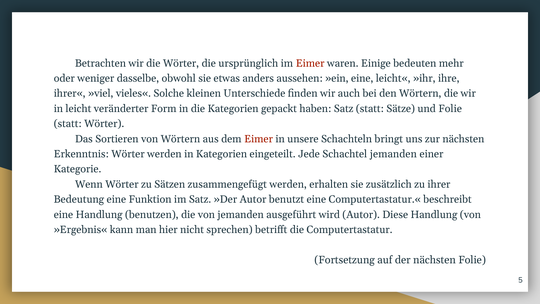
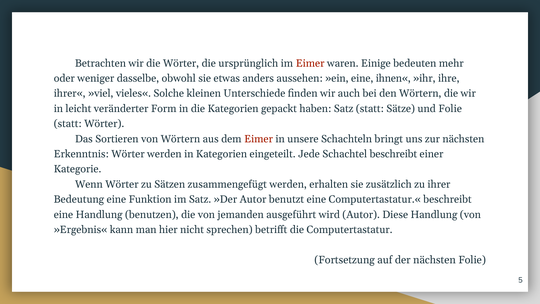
leicht«: leicht« -> ihnen«
Schachtel jemanden: jemanden -> beschreibt
